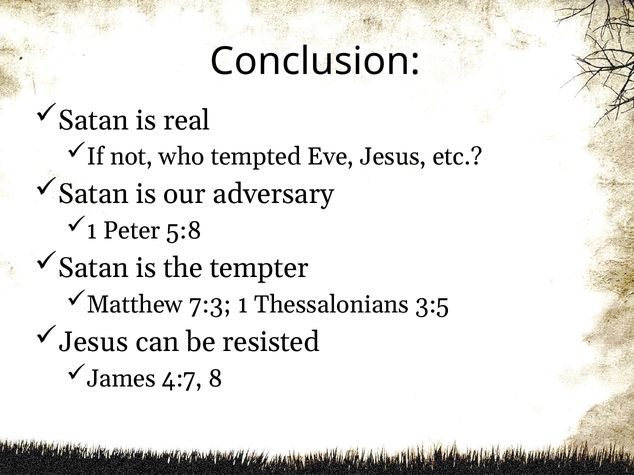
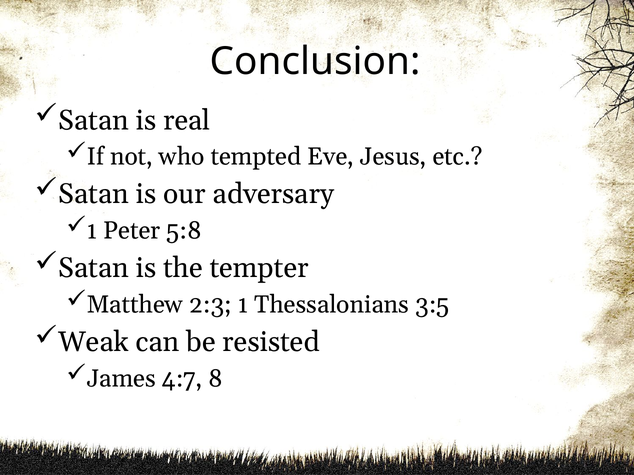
7:3: 7:3 -> 2:3
Jesus at (94, 342): Jesus -> Weak
